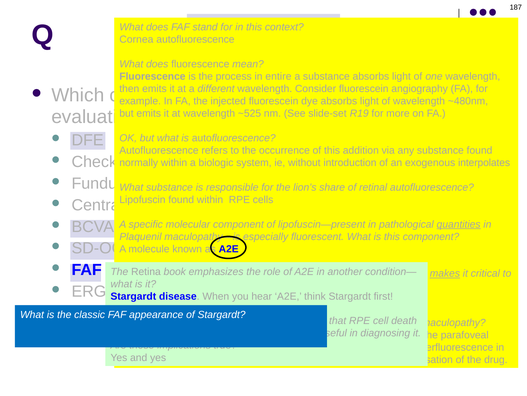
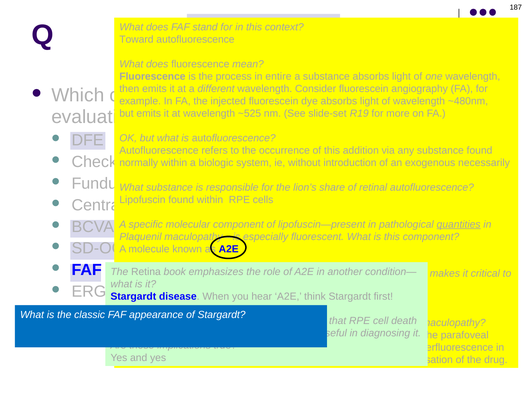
Cornea at (136, 39): Cornea -> Toward
interpolates: interpolates -> necessarily
makes underline: present -> none
